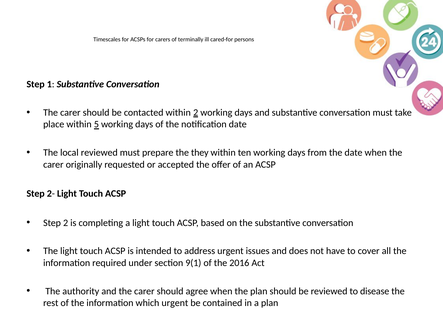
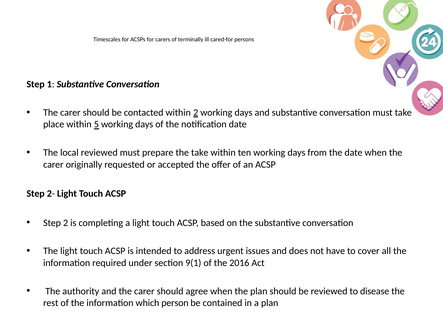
the they: they -> take
which urgent: urgent -> person
